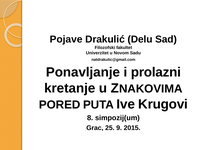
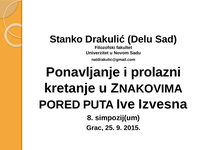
Pojave: Pojave -> Stanko
Krugovi: Krugovi -> Izvesna
